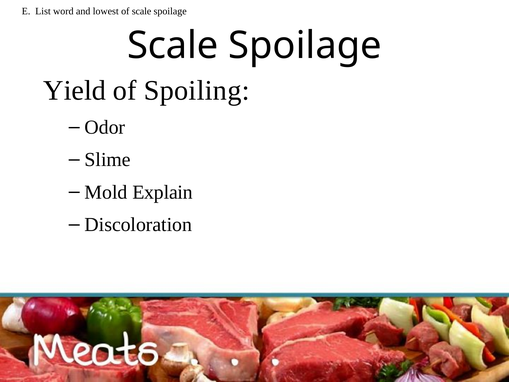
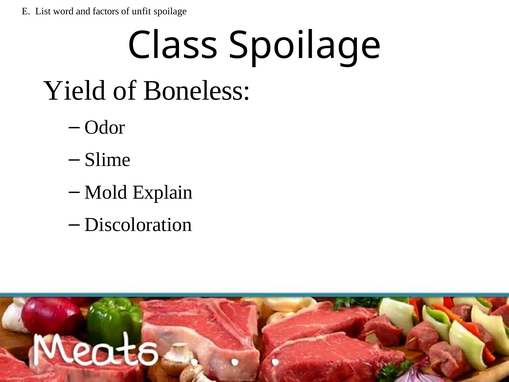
lowest: lowest -> factors
of scale: scale -> unfit
Scale at (173, 45): Scale -> Class
Spoiling: Spoiling -> Boneless
